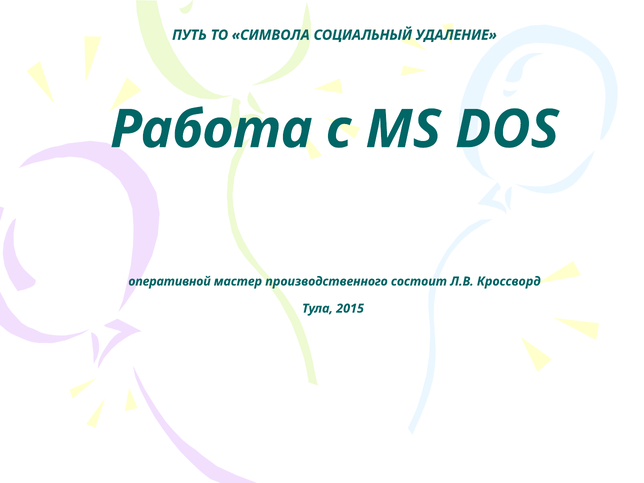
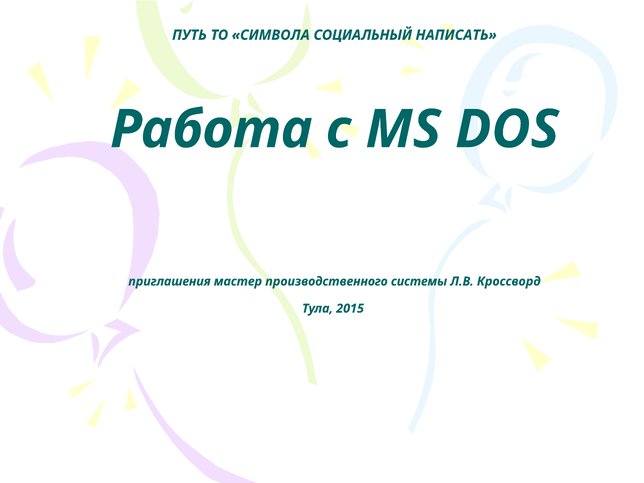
УДАЛЕНИЕ: УДАЛЕНИЕ -> НАПИСАТЬ
оперативной: оперативной -> приглашения
состоит: состоит -> системы
